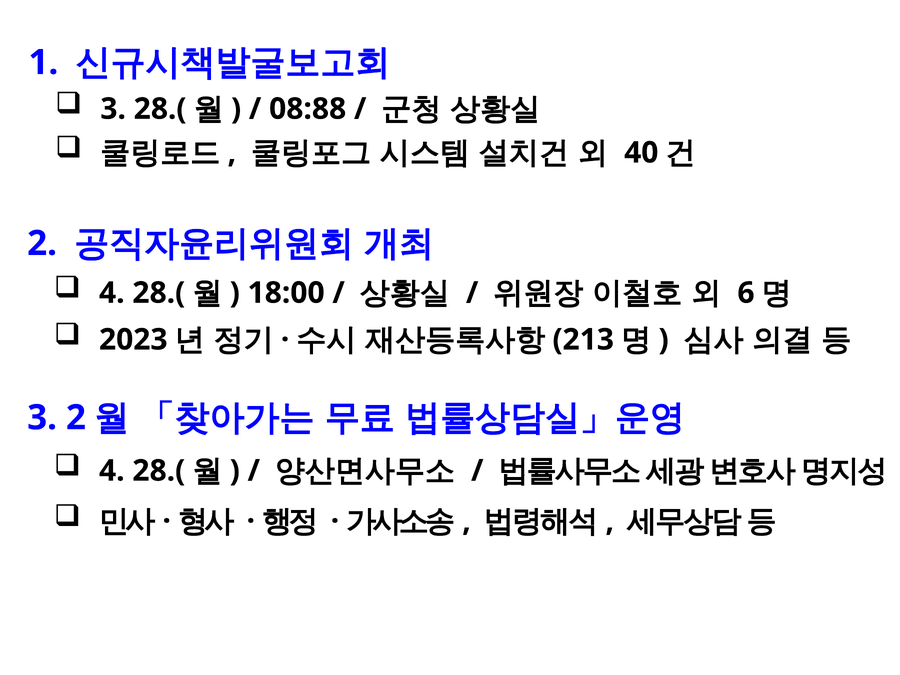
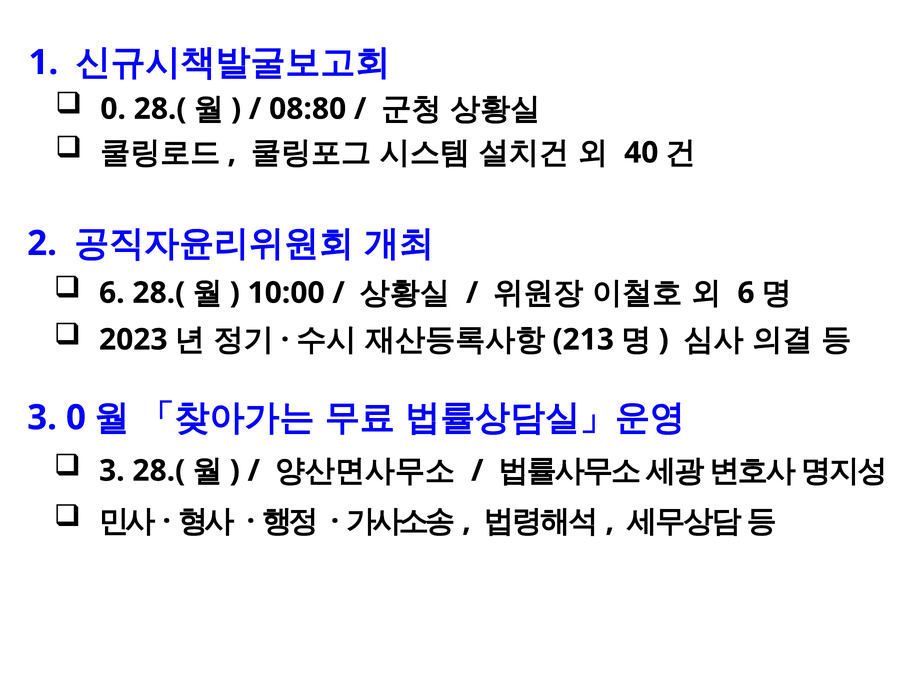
3 at (113, 109): 3 -> 0
08:88: 08:88 -> 08:80
4 at (112, 293): 4 -> 6
18:00: 18:00 -> 10:00
3 2: 2 -> 0
4 at (112, 471): 4 -> 3
